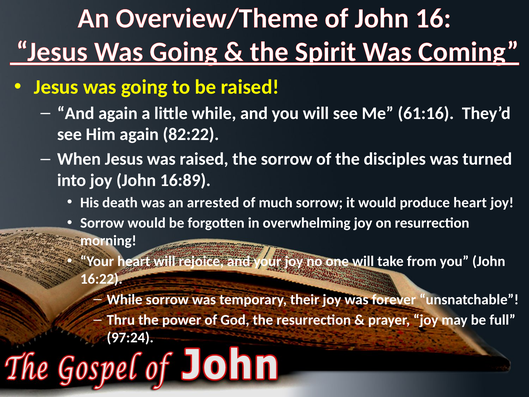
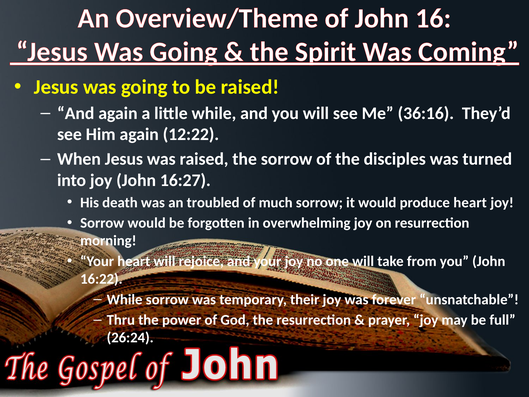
61:16: 61:16 -> 36:16
82:22: 82:22 -> 12:22
16:89: 16:89 -> 16:27
arrested: arrested -> troubled
97:24: 97:24 -> 26:24
